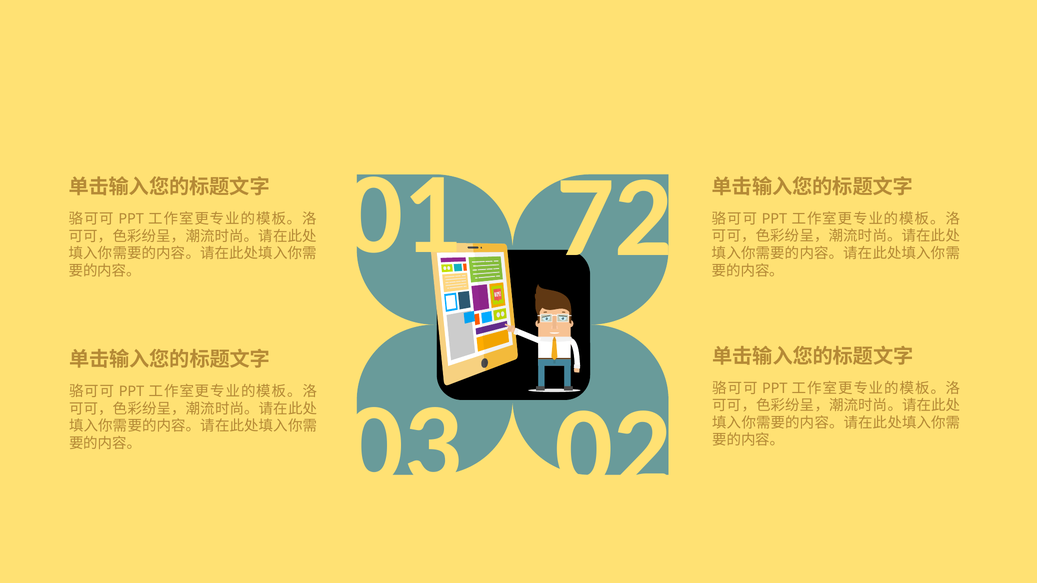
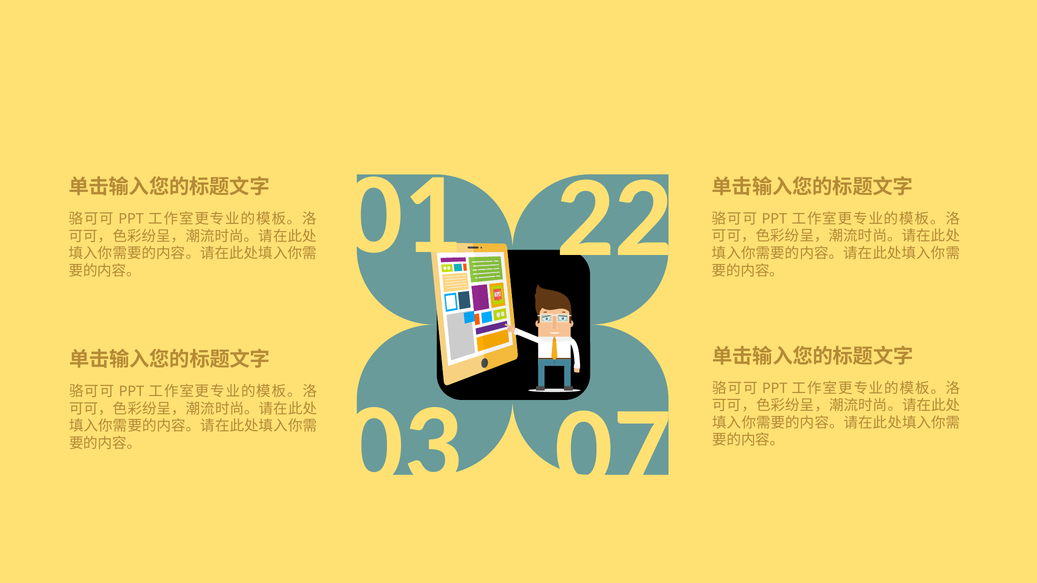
72: 72 -> 22
02: 02 -> 07
